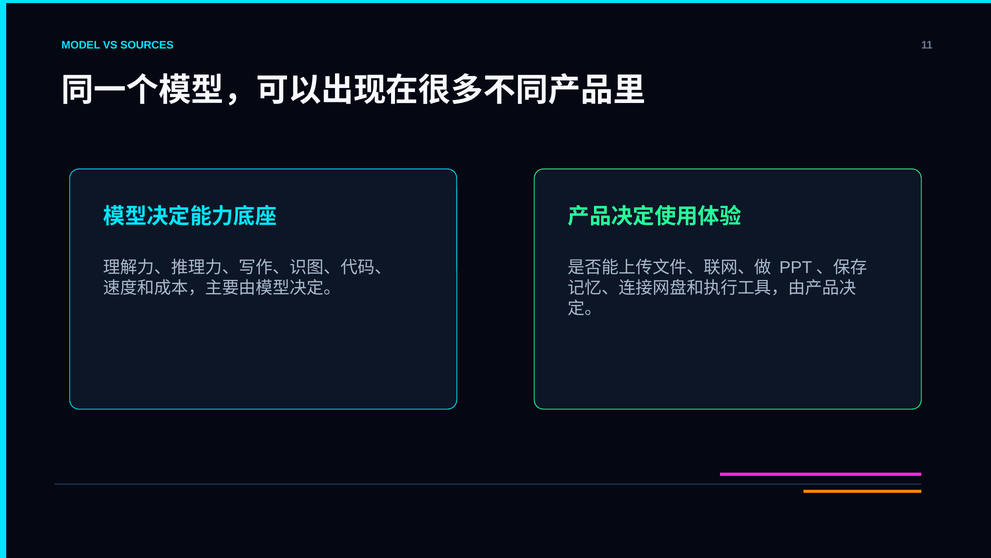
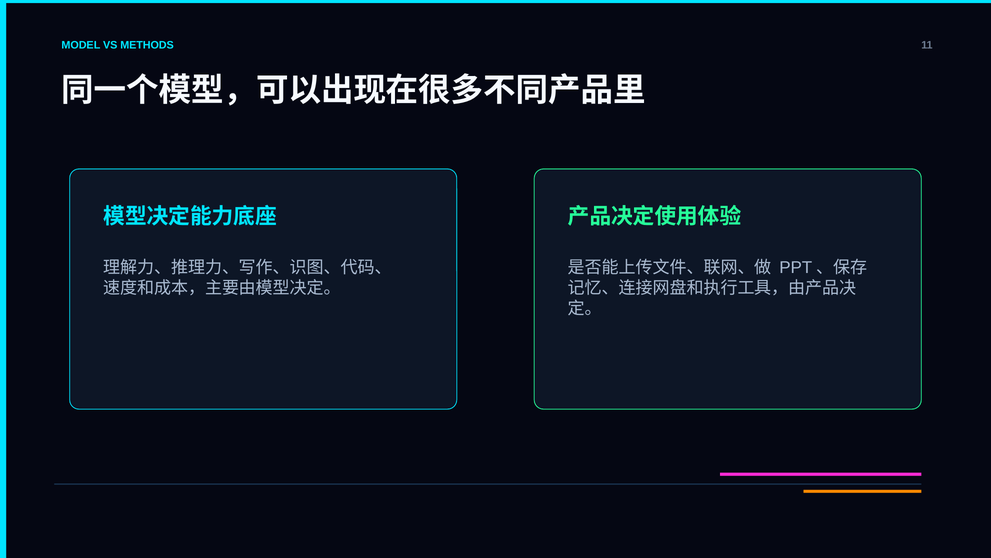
SOURCES: SOURCES -> METHODS
